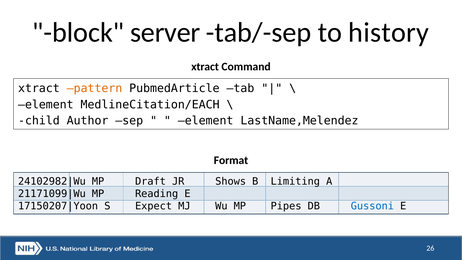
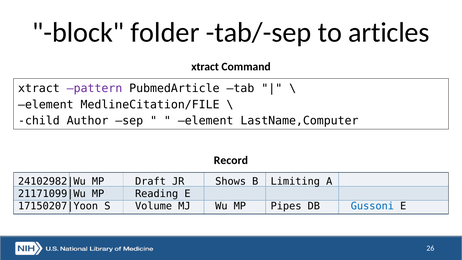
server: server -> folder
history: history -> articles
pattern colour: orange -> purple
MedlineCitation/EACH: MedlineCitation/EACH -> MedlineCitation/FILE
LastName,Melendez: LastName,Melendez -> LastName,Computer
Format: Format -> Record
Expect: Expect -> Volume
